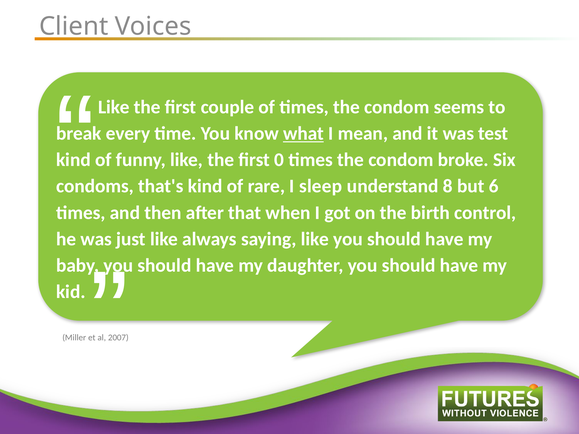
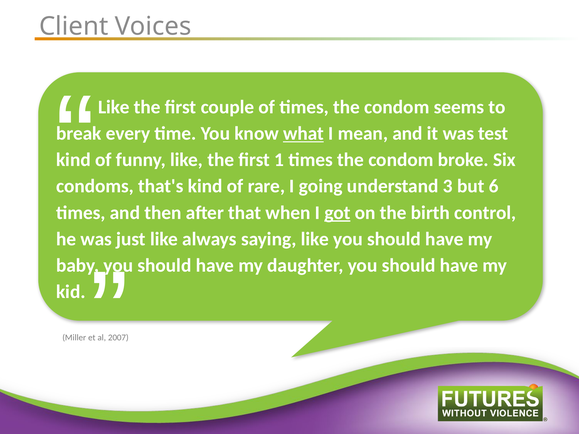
0: 0 -> 1
sleep: sleep -> going
8: 8 -> 3
got underline: none -> present
